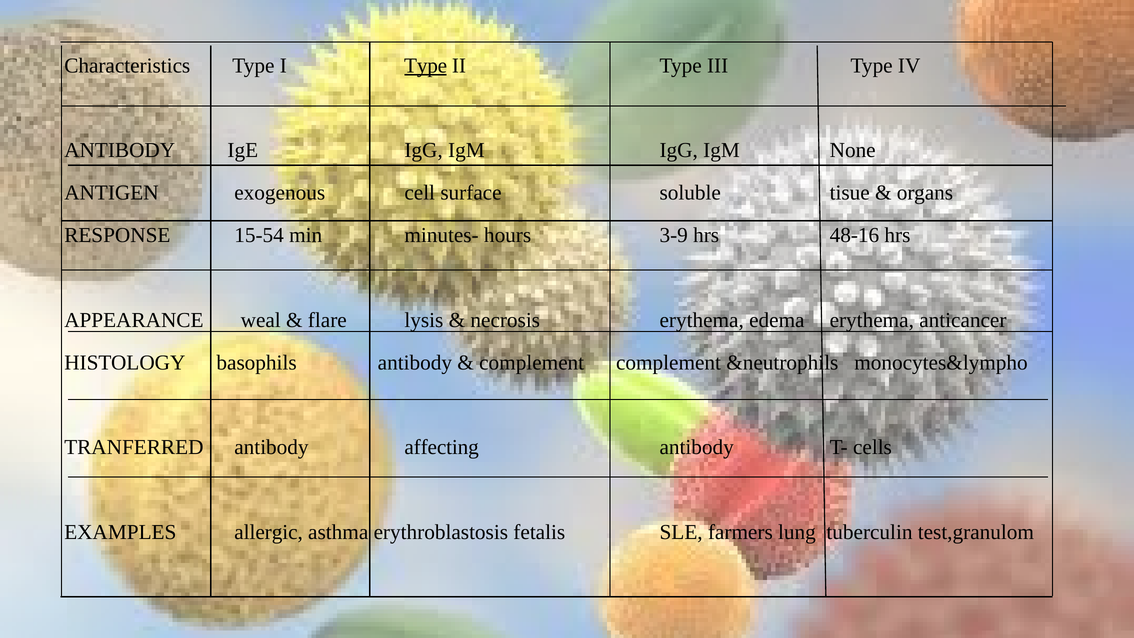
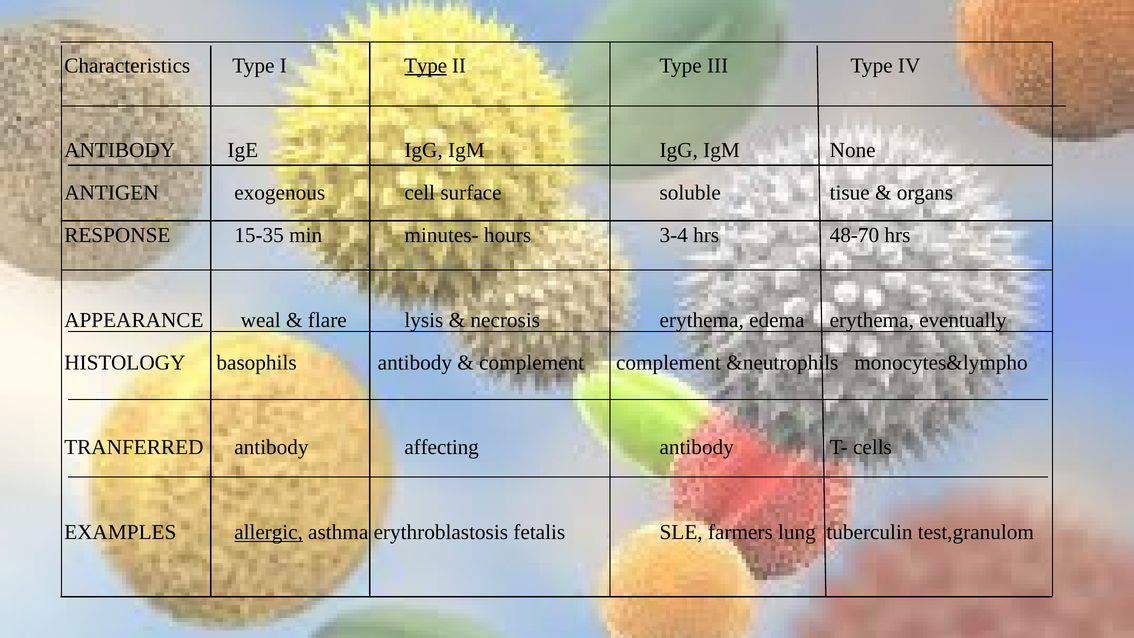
15-54: 15-54 -> 15-35
3-9: 3-9 -> 3-4
48-16: 48-16 -> 48-70
anticancer: anticancer -> eventually
allergic underline: none -> present
